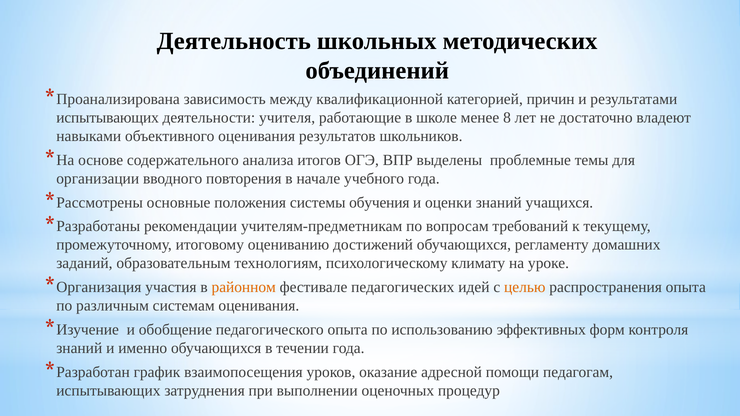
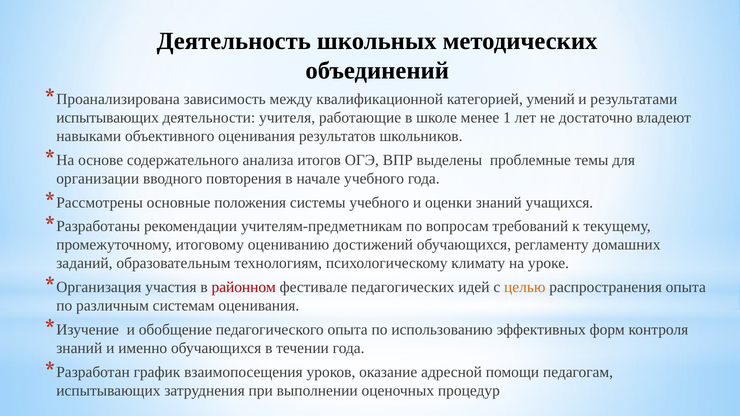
причин: причин -> умений
8: 8 -> 1
системы обучения: обучения -> учебного
районном colour: orange -> red
